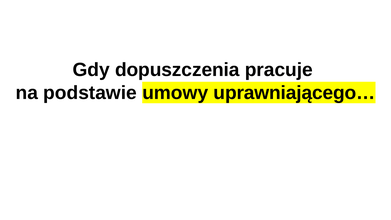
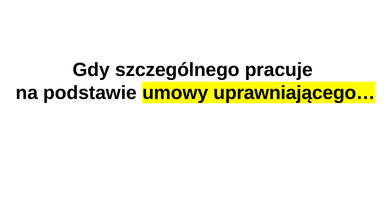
dopuszczenia: dopuszczenia -> szczególnego
